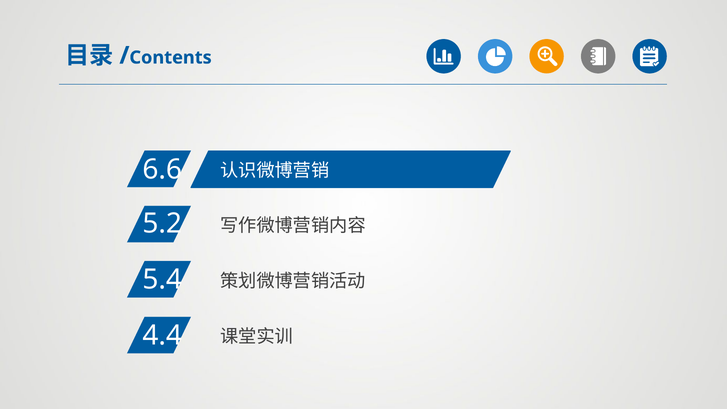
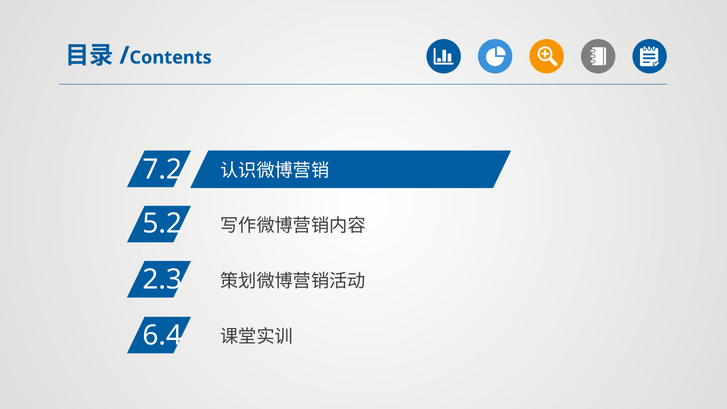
6.6: 6.6 -> 7.2
5.4: 5.4 -> 2.3
4.4: 4.4 -> 6.4
